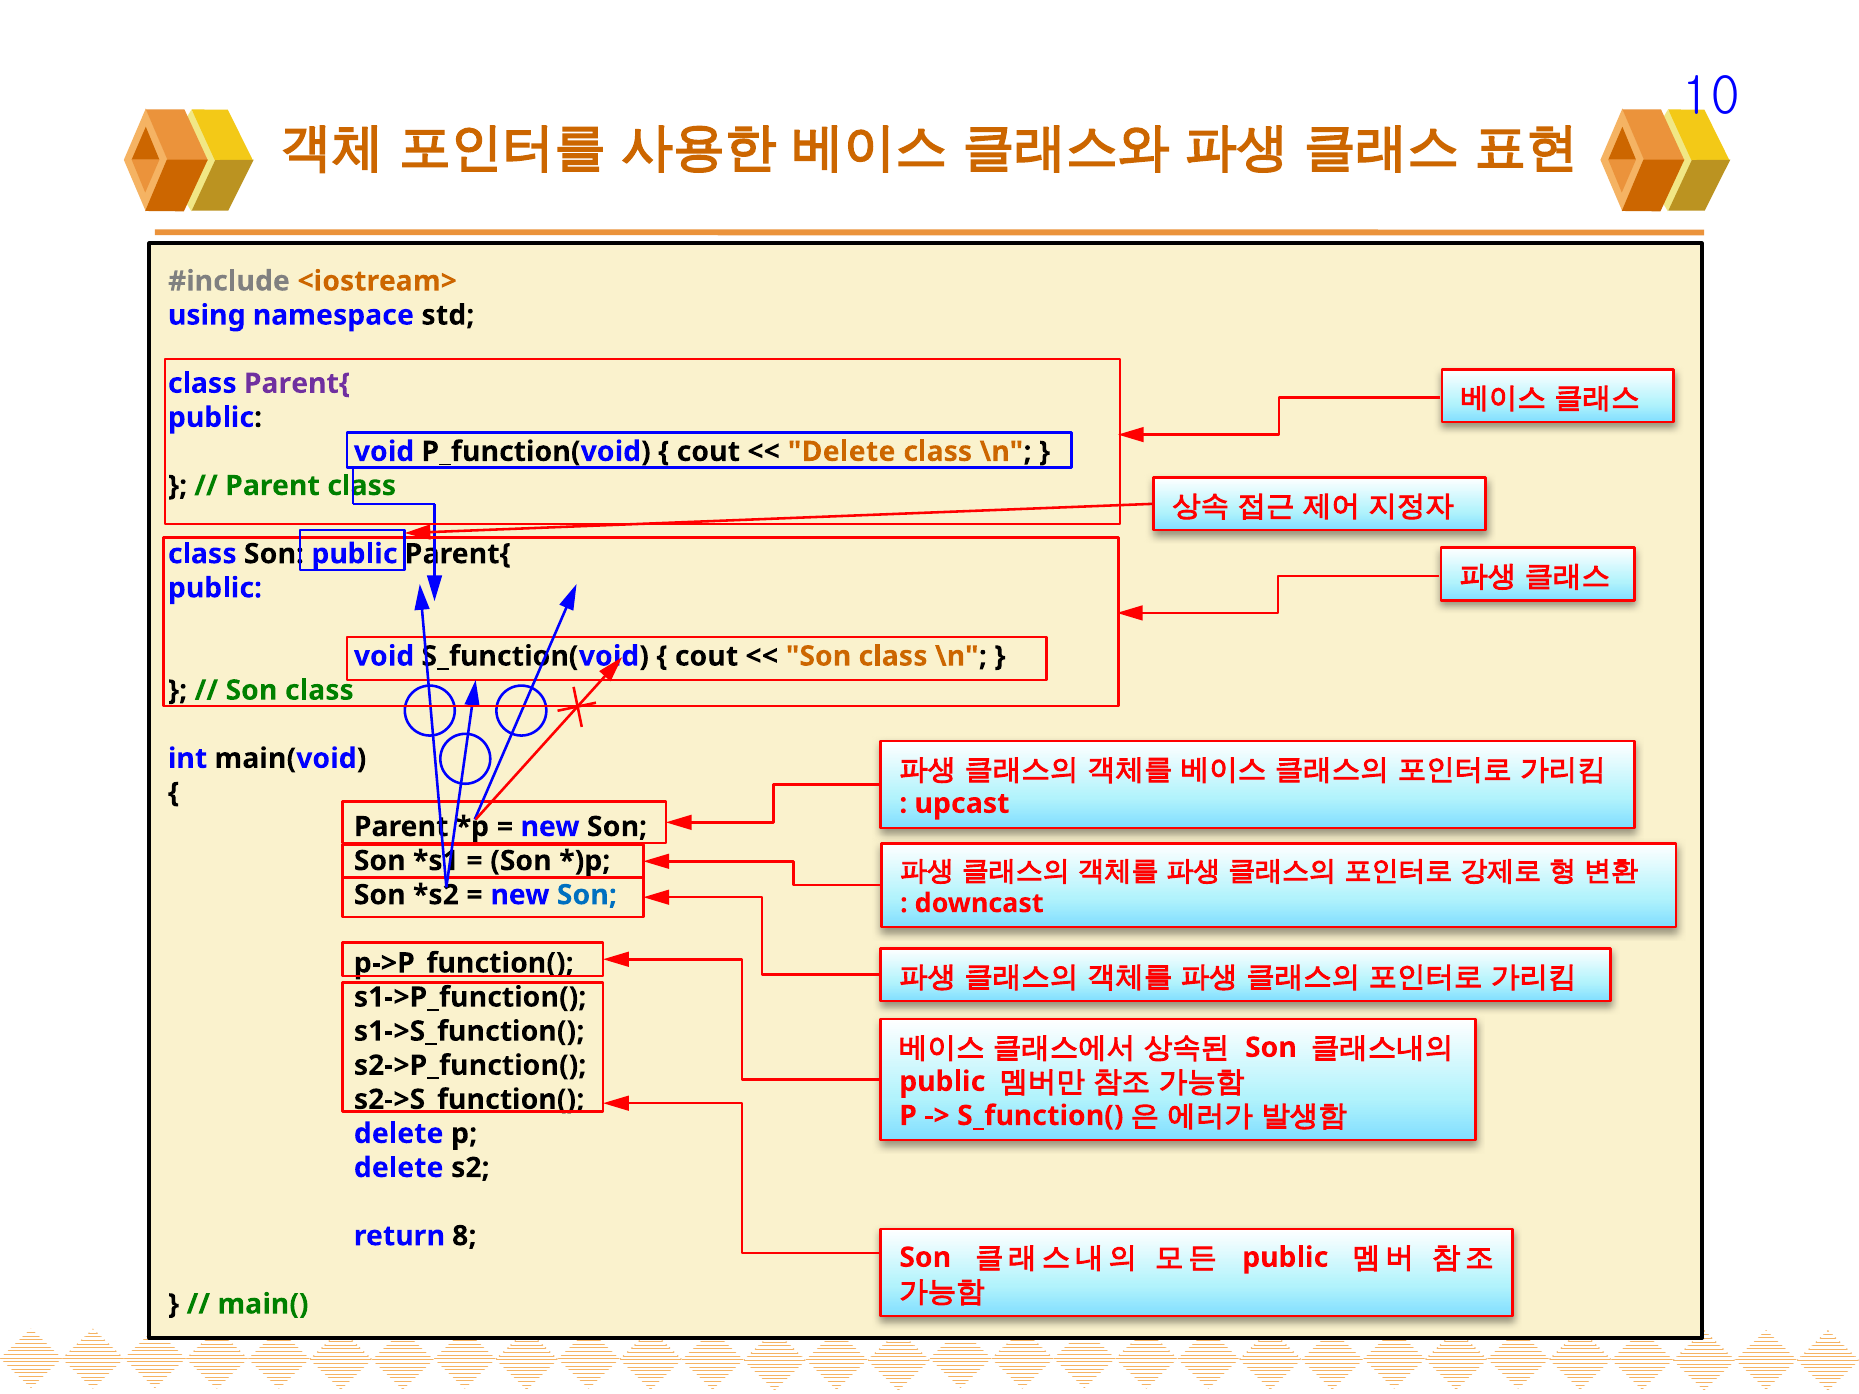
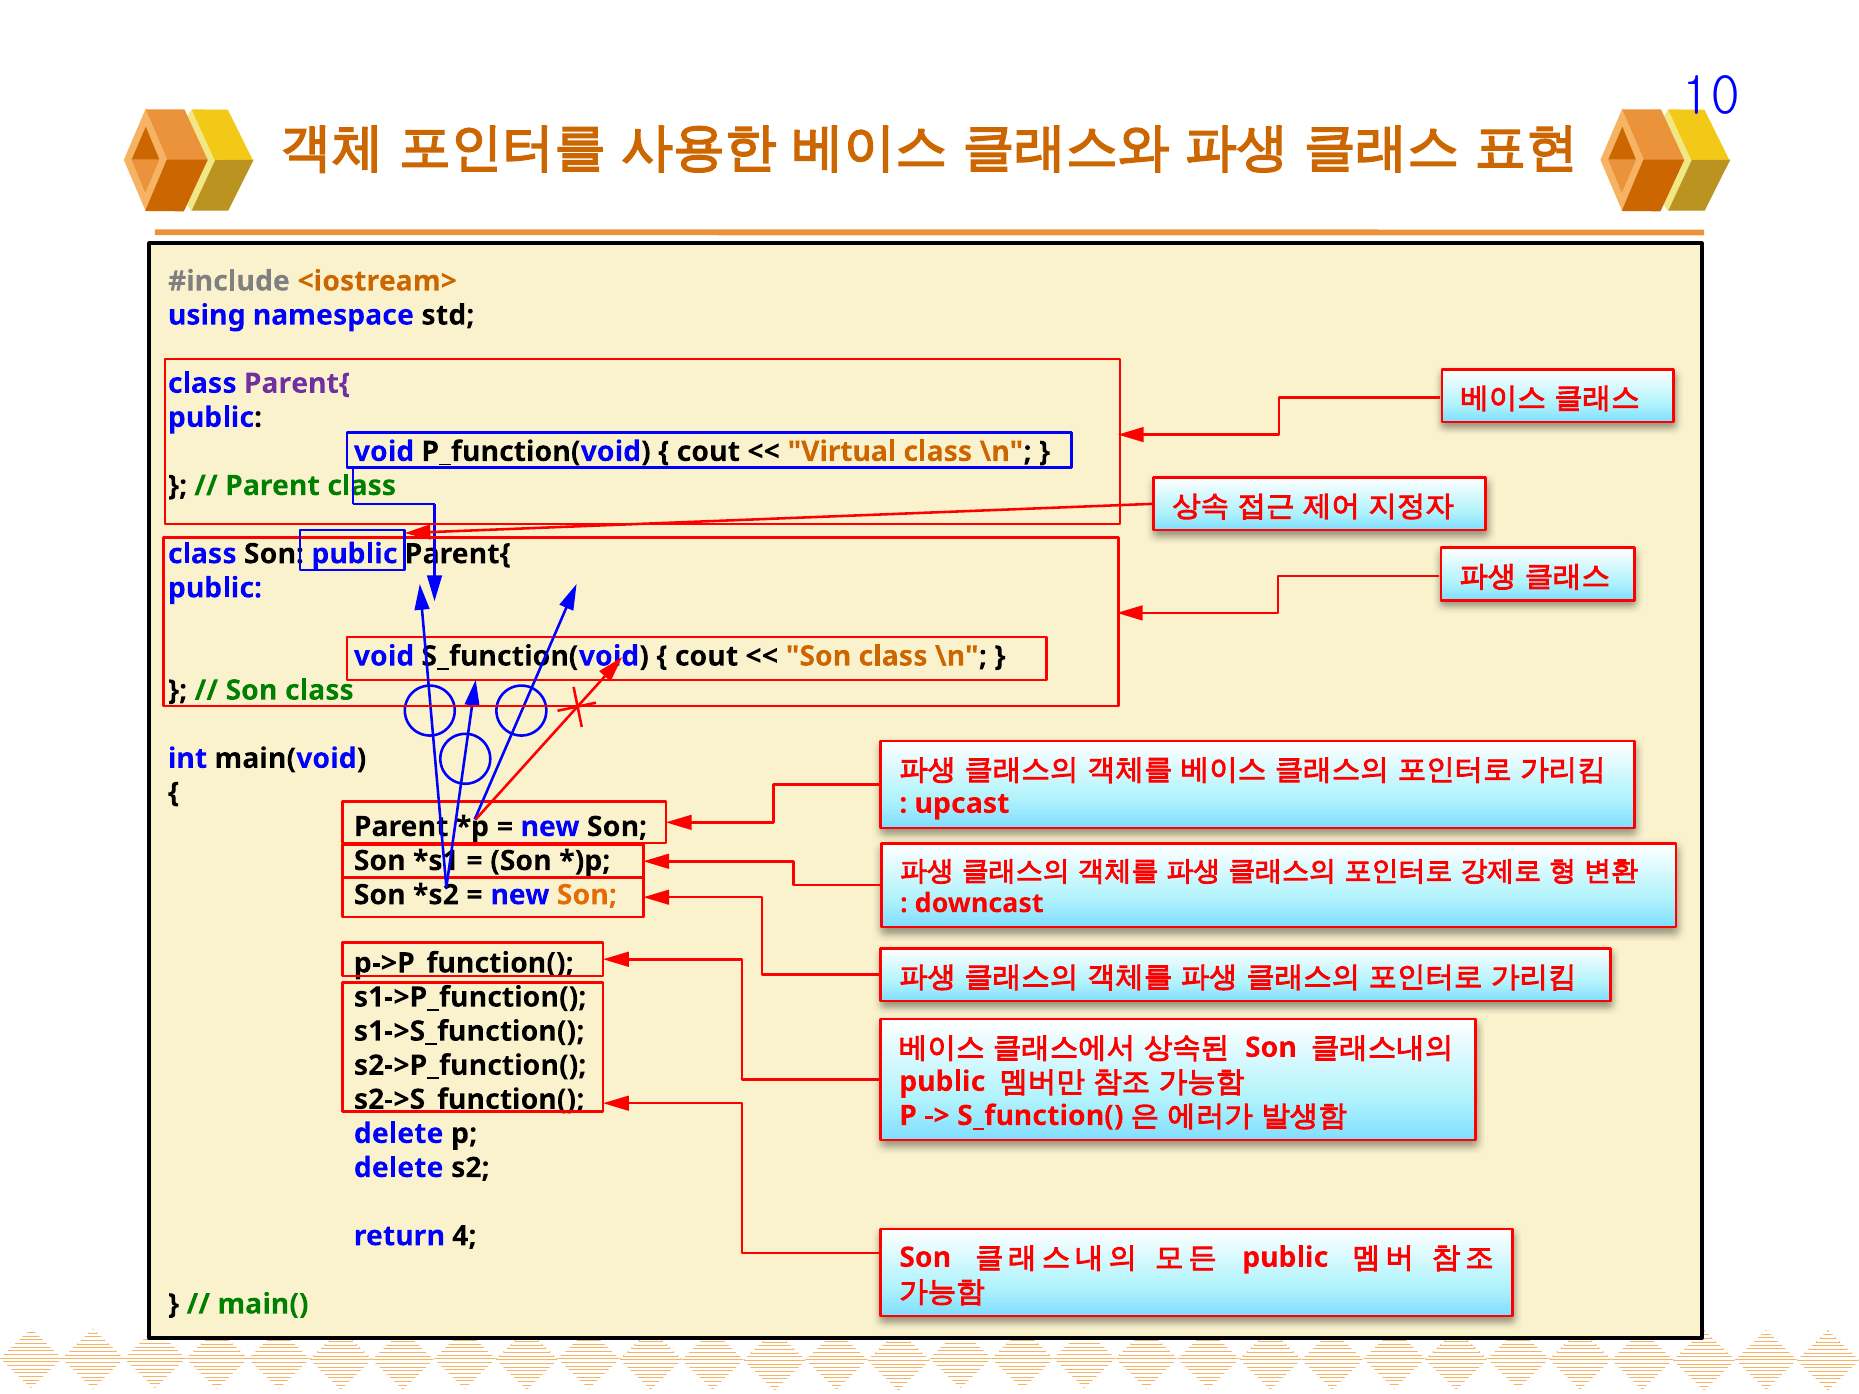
Delete at (842, 452): Delete -> Virtual
Son at (587, 895) colour: blue -> orange
8: 8 -> 4
